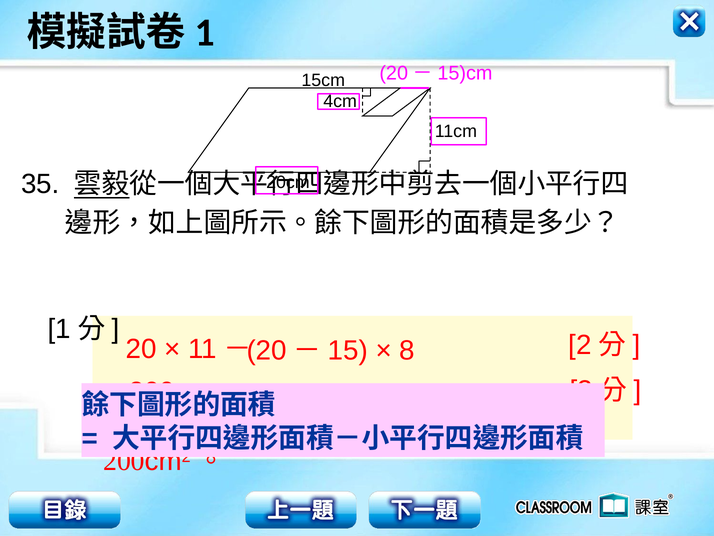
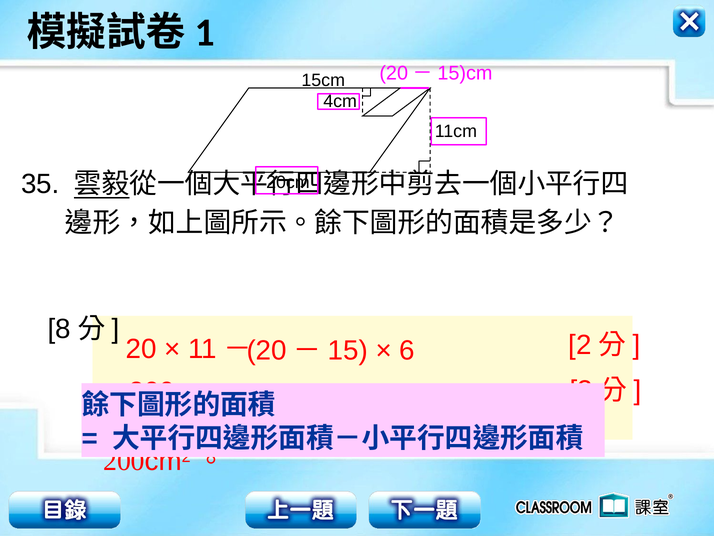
1: 1 -> 8
8: 8 -> 6
